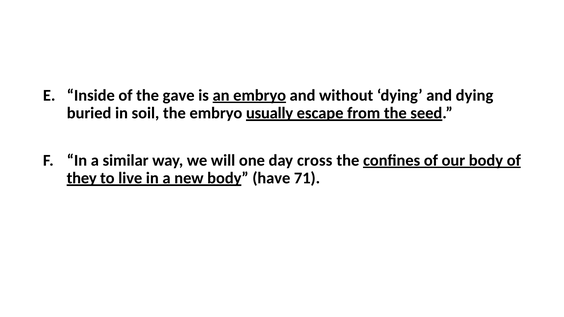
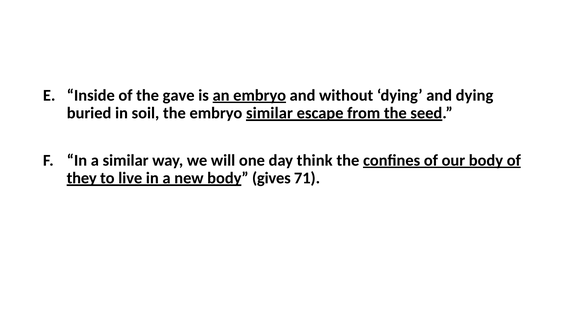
embryo usually: usually -> similar
cross: cross -> think
have: have -> gives
